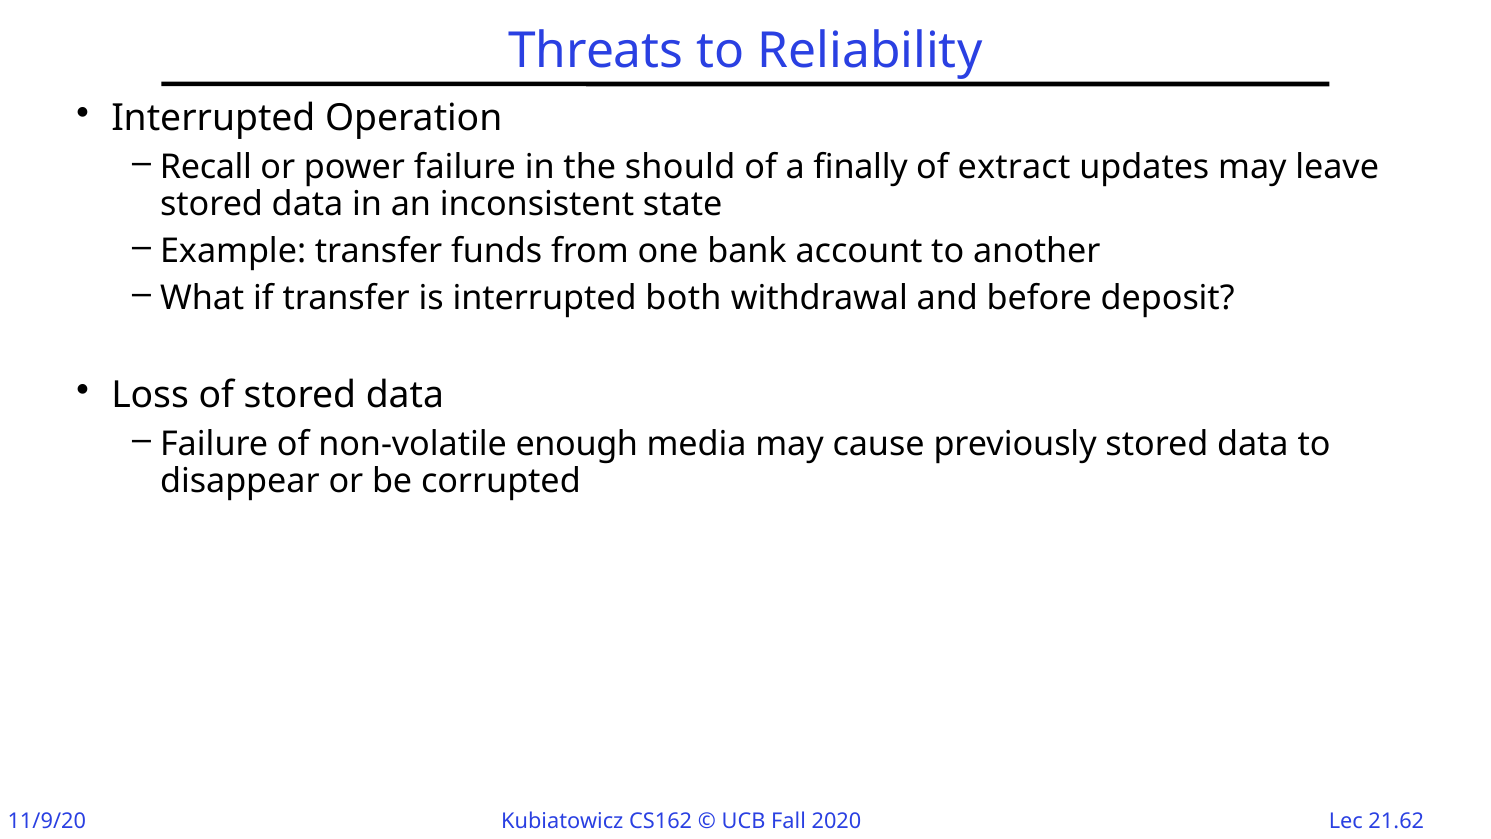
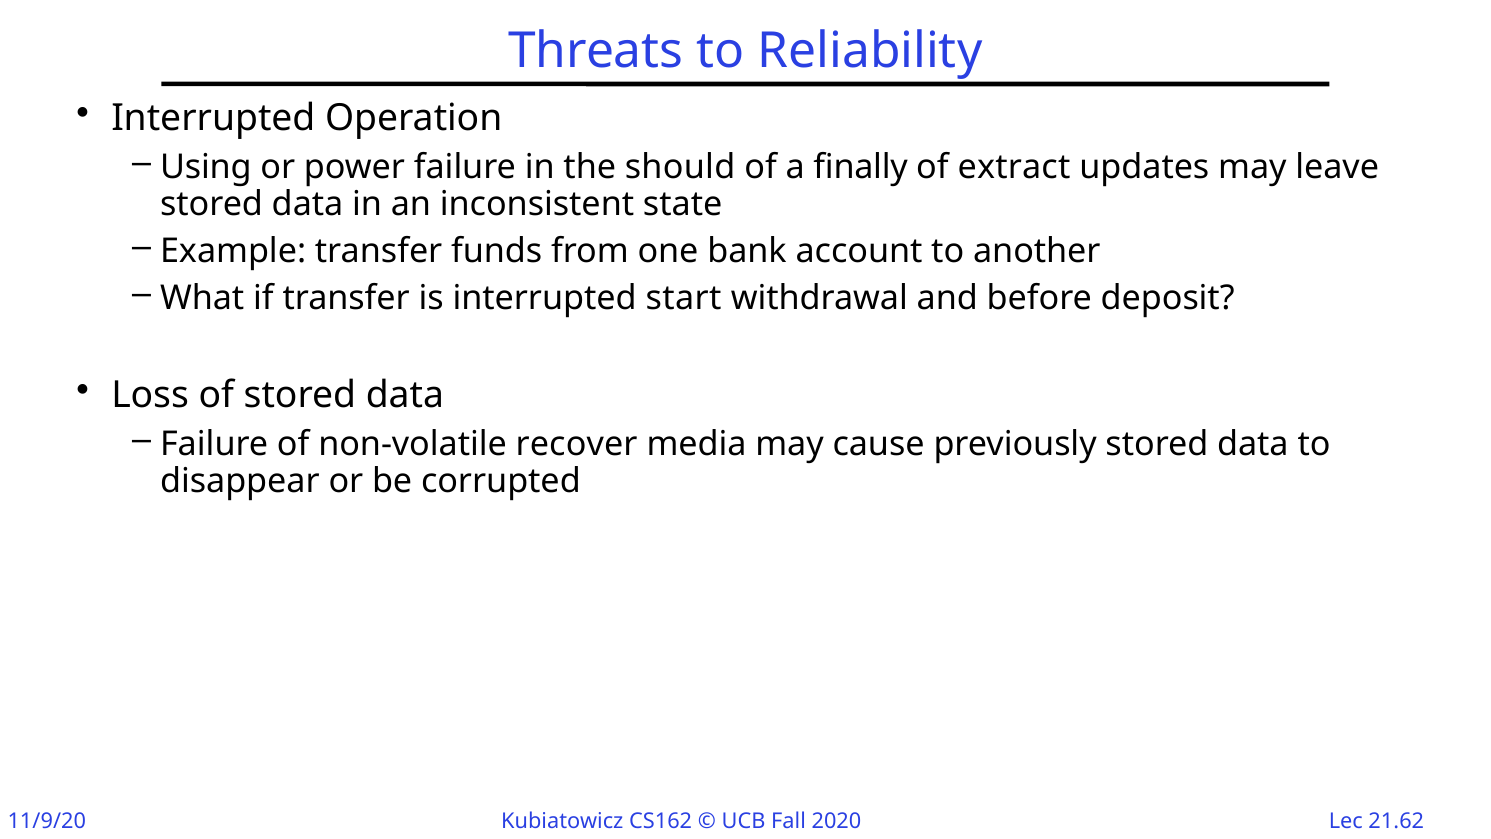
Recall: Recall -> Using
both: both -> start
enough: enough -> recover
